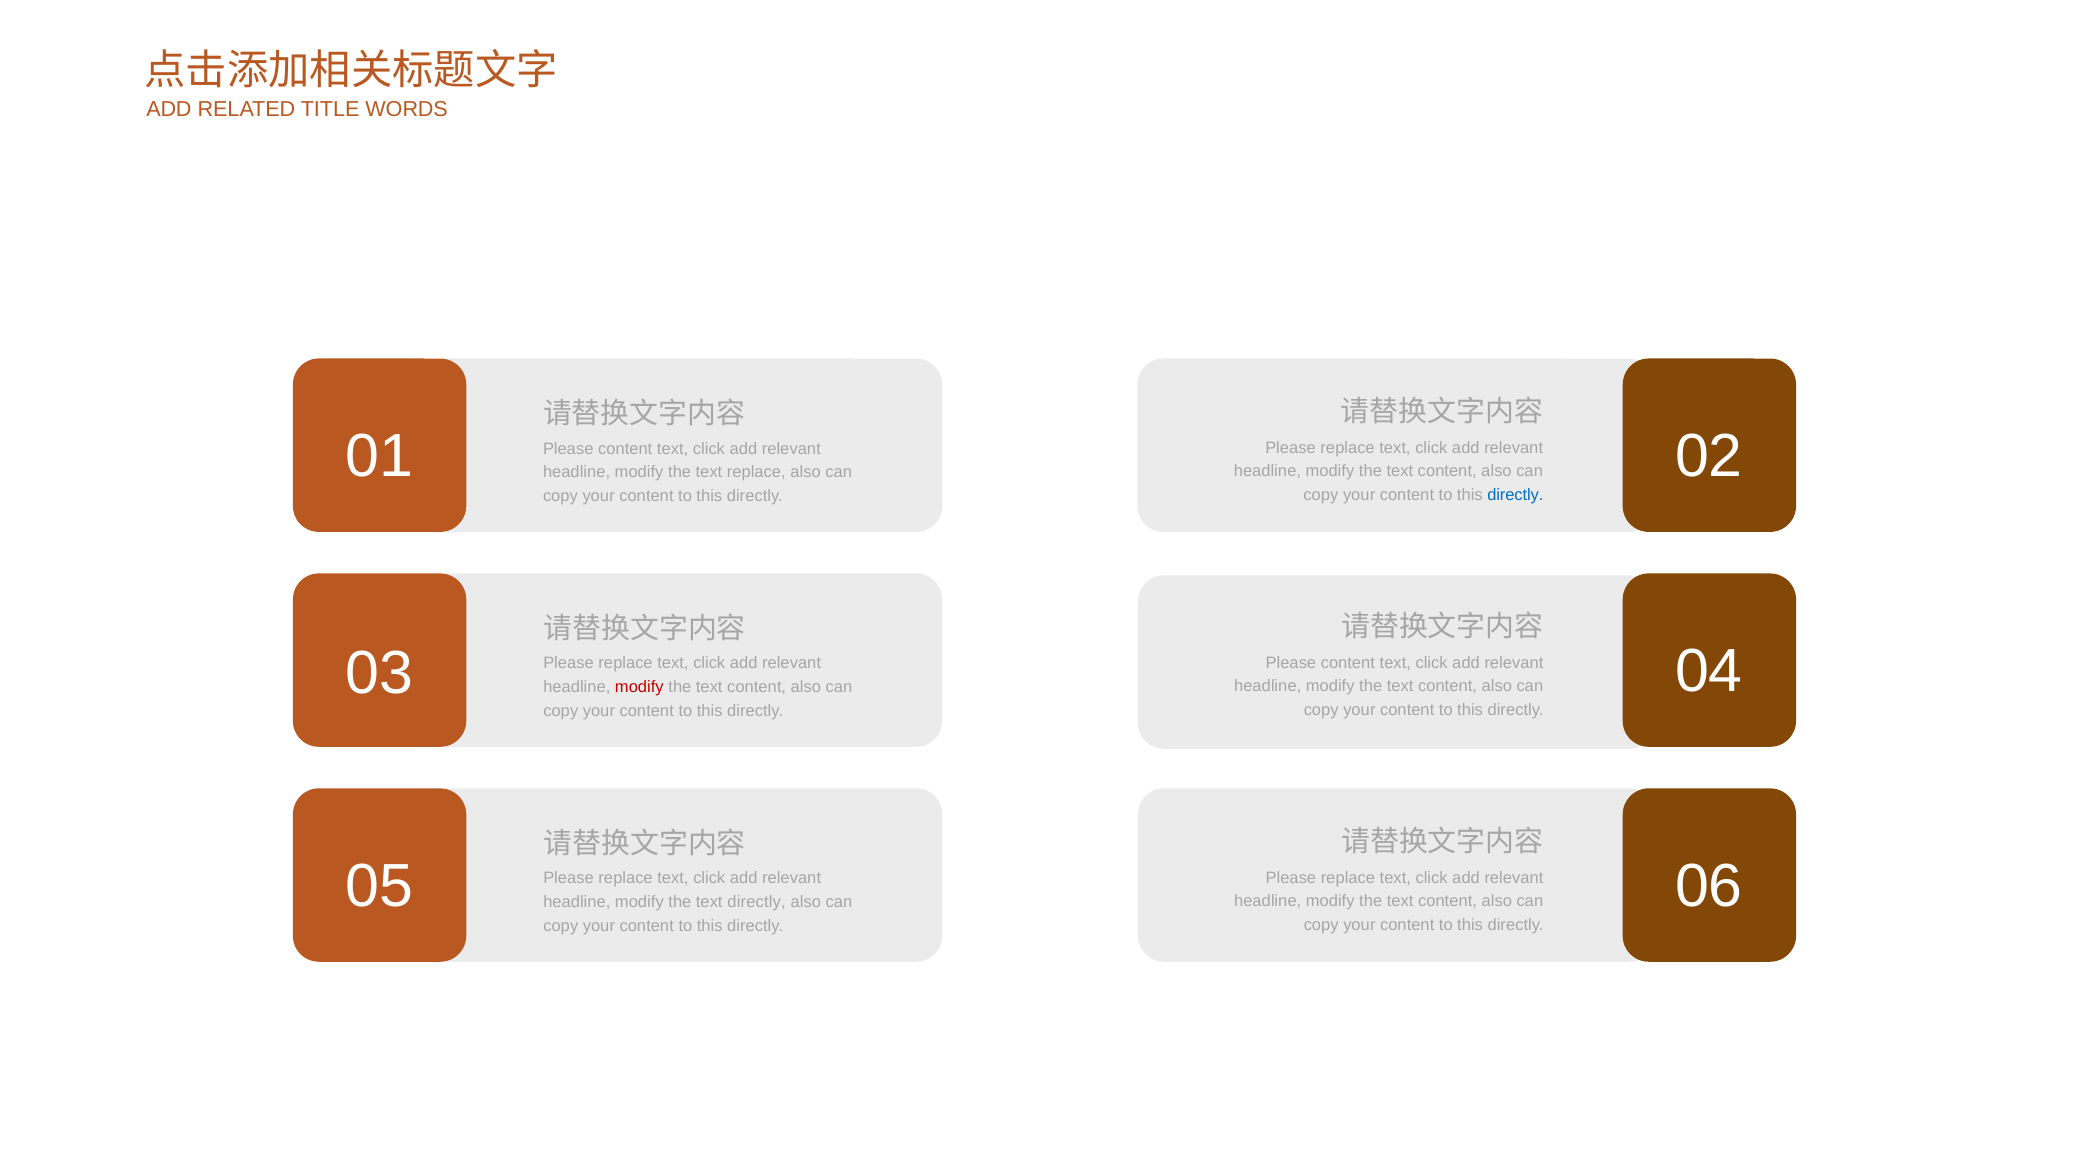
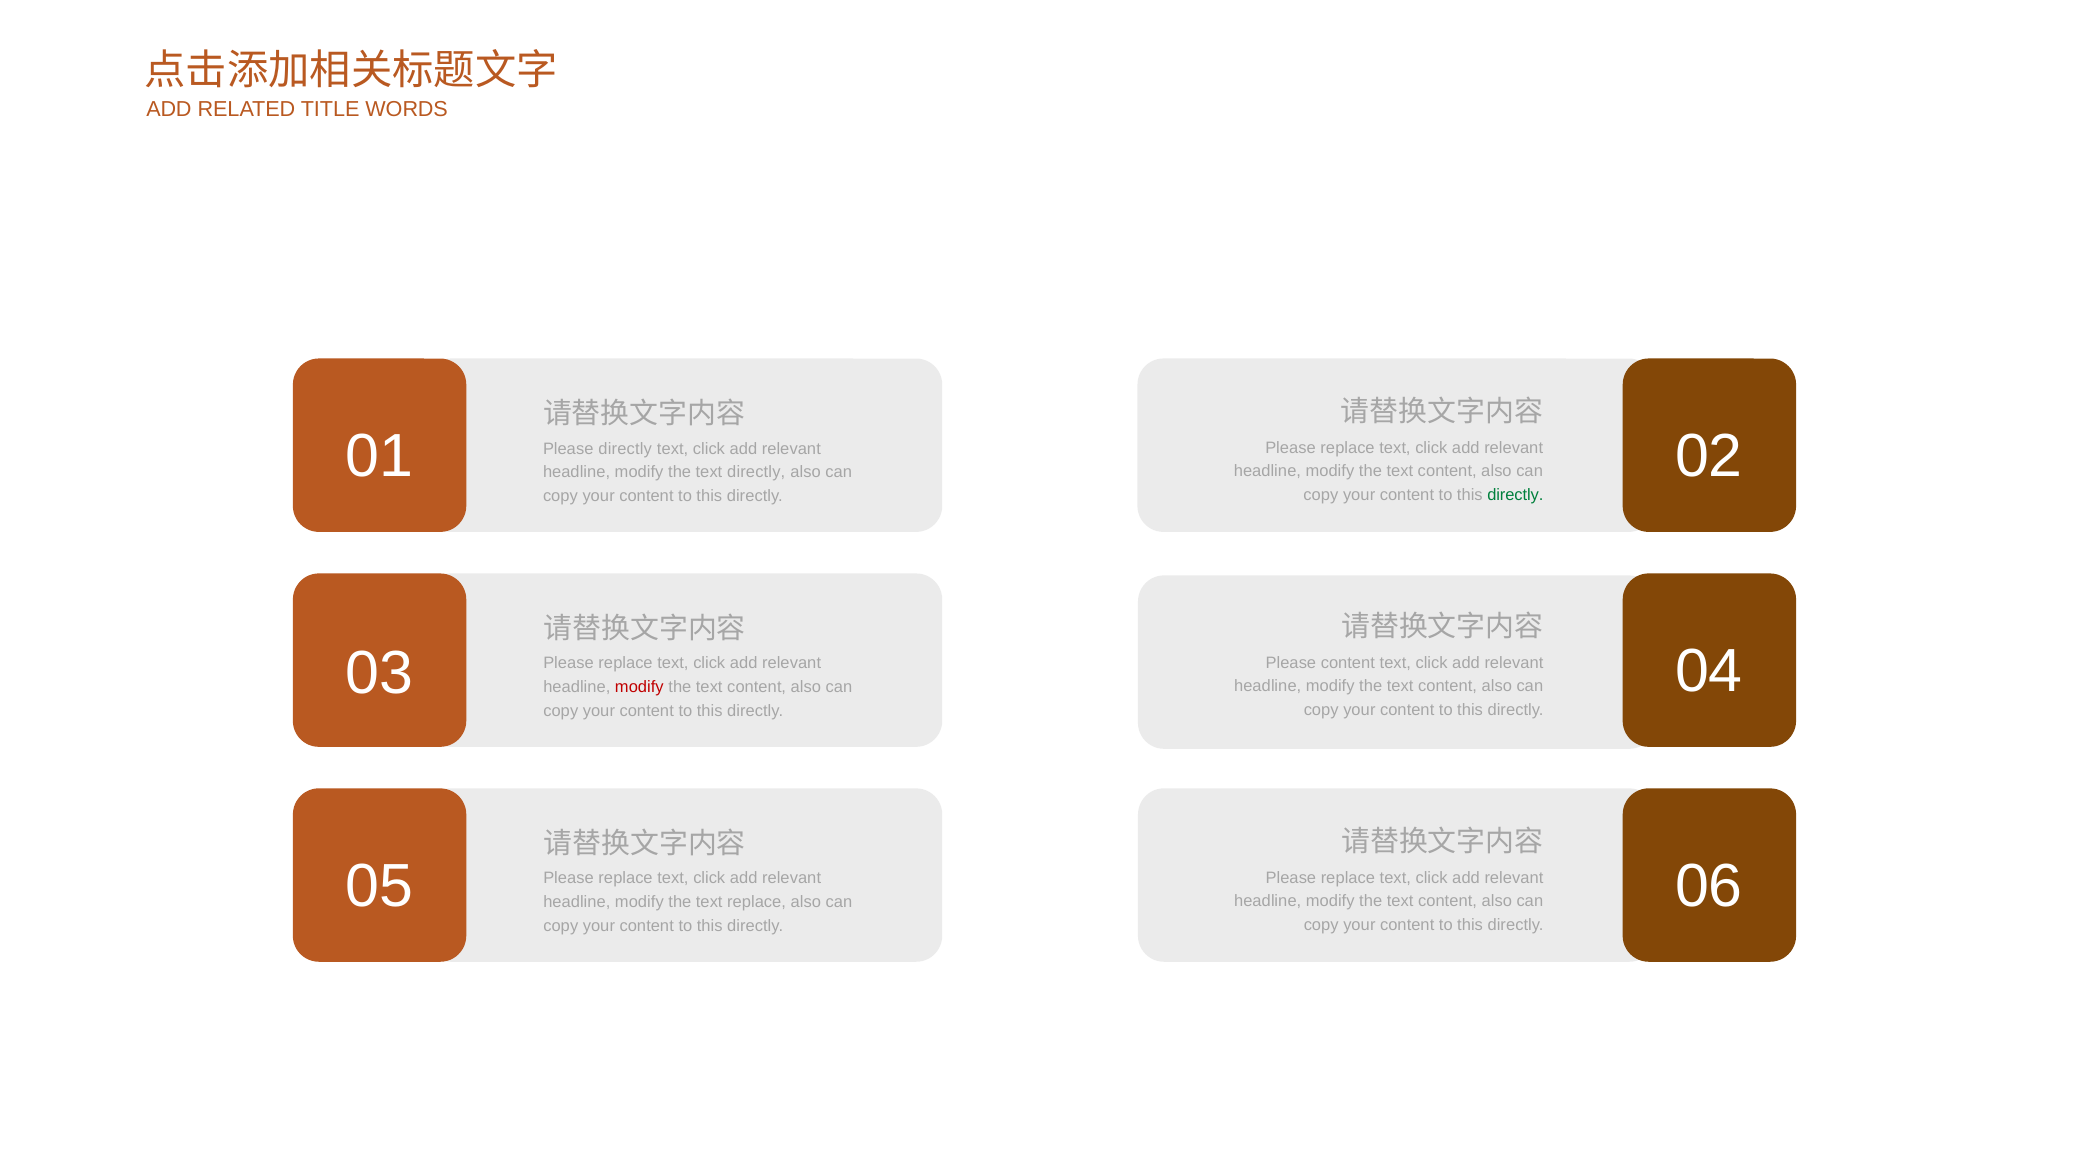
content at (625, 449): content -> directly
text replace: replace -> directly
directly at (1515, 495) colour: blue -> green
text directly: directly -> replace
